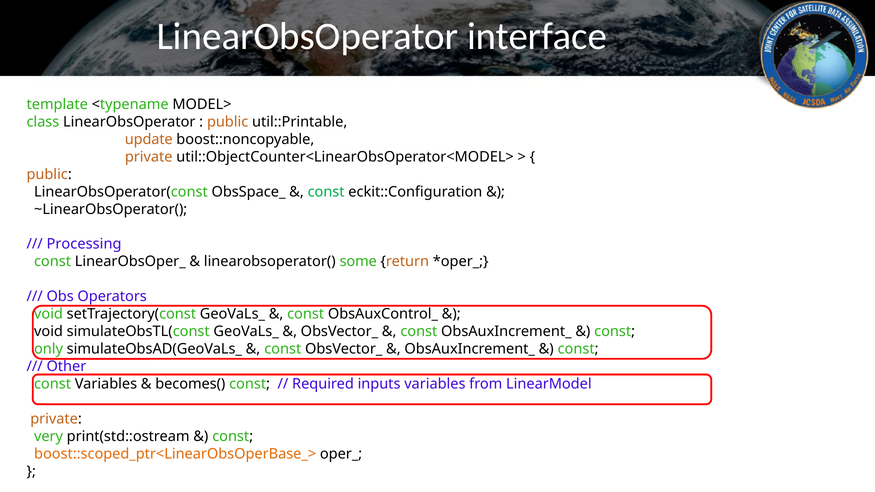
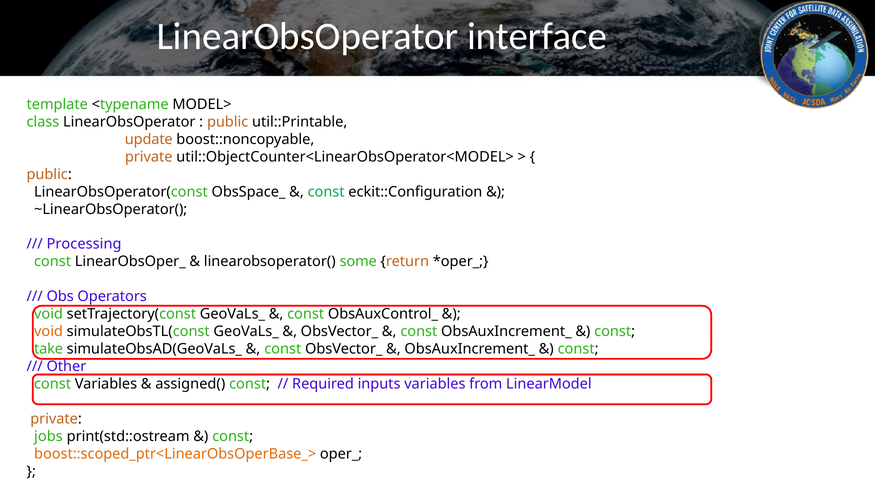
void at (49, 332) colour: black -> orange
only: only -> take
becomes(: becomes( -> assigned(
very: very -> jobs
